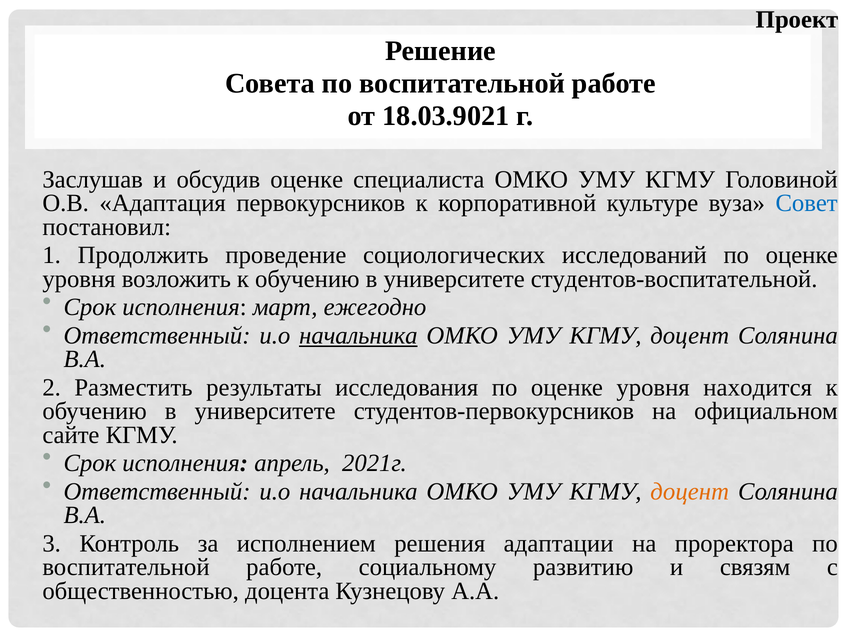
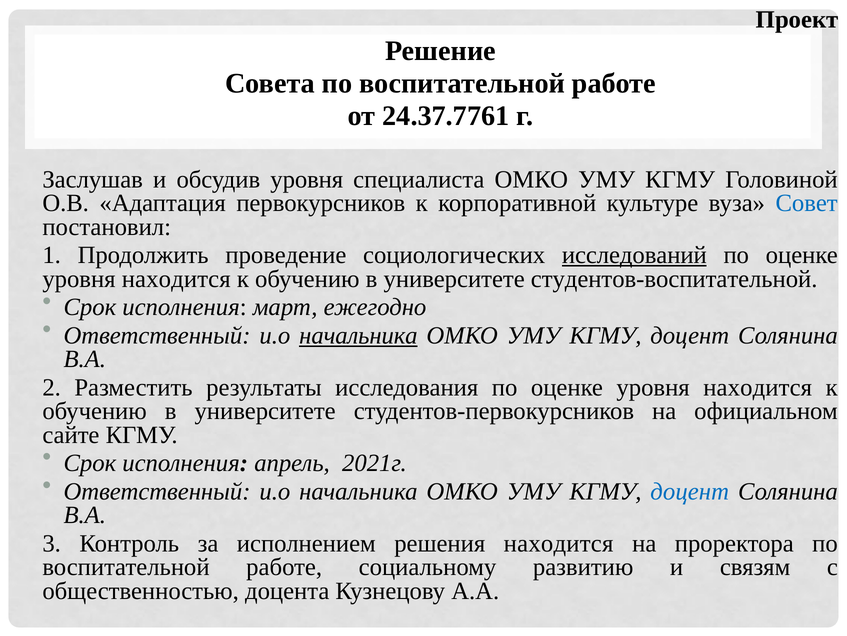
18.03.9021: 18.03.9021 -> 24.37.7761
обсудив оценке: оценке -> уровня
исследований underline: none -> present
возложить at (176, 279): возложить -> находится
доцент at (690, 491) colour: orange -> blue
решения адаптации: адаптации -> находится
